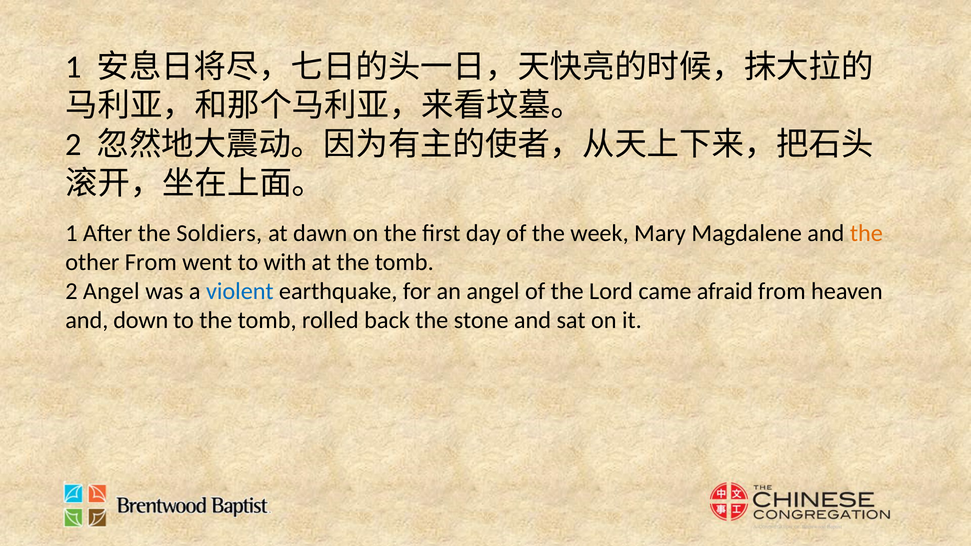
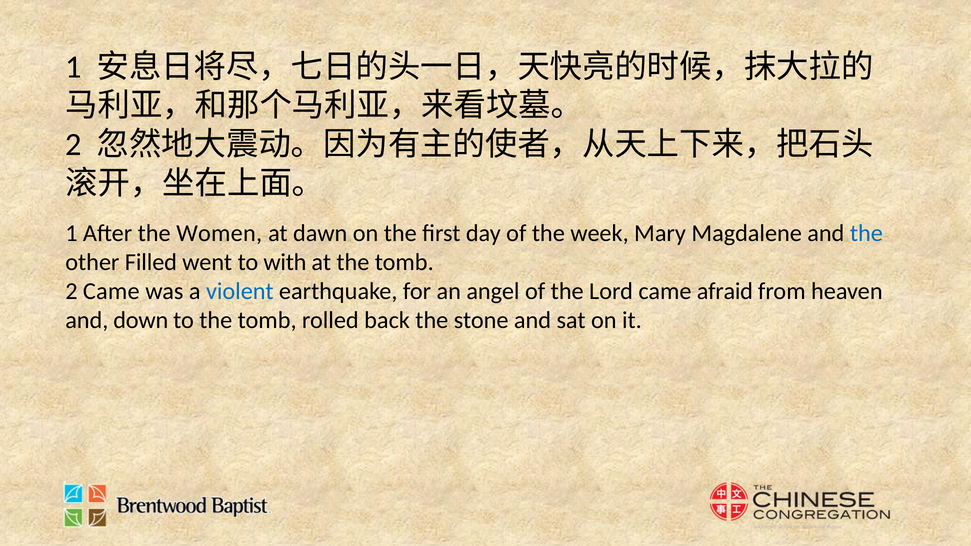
Soldiers: Soldiers -> Women
the at (866, 233) colour: orange -> blue
other From: From -> Filled
2 Angel: Angel -> Came
